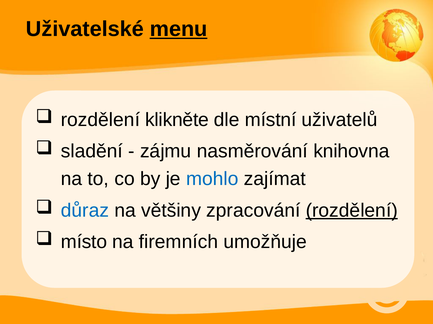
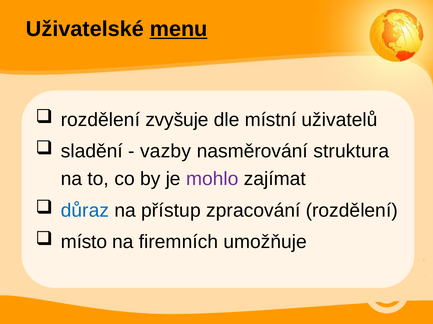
klikněte: klikněte -> zvyšuje
zájmu: zájmu -> vazby
knihovna: knihovna -> struktura
mohlo colour: blue -> purple
většiny: většiny -> přístup
rozdělení at (352, 211) underline: present -> none
